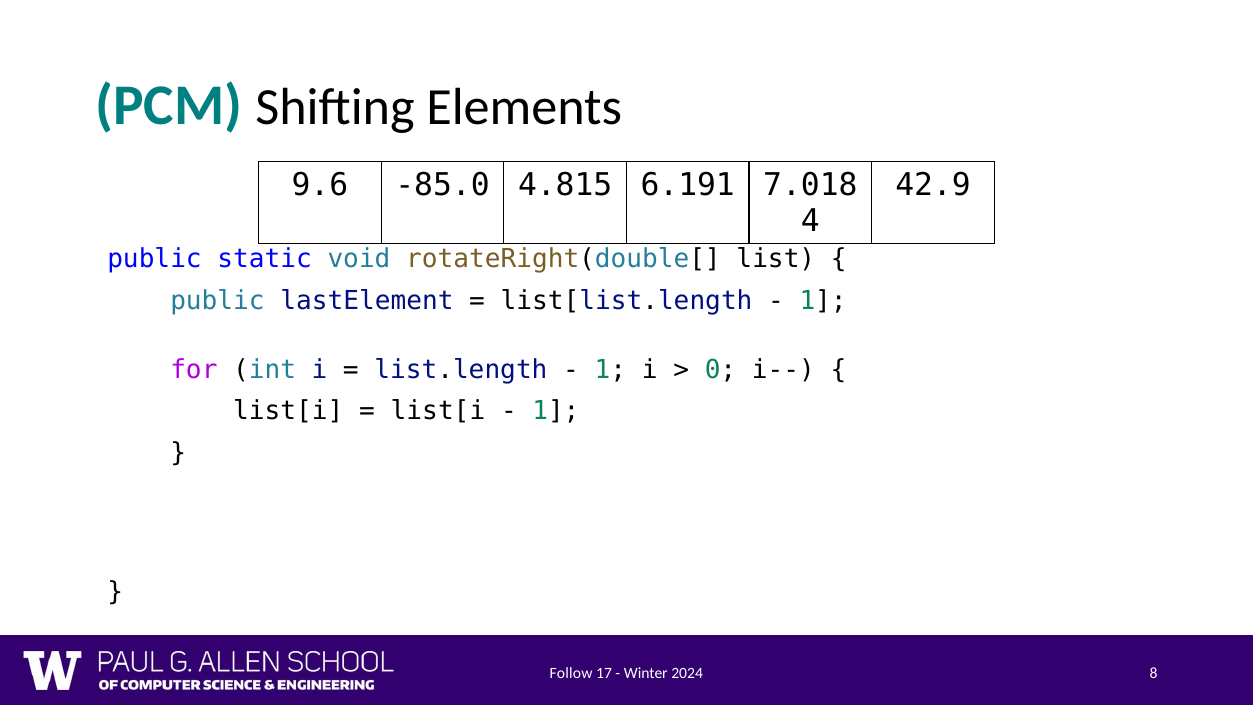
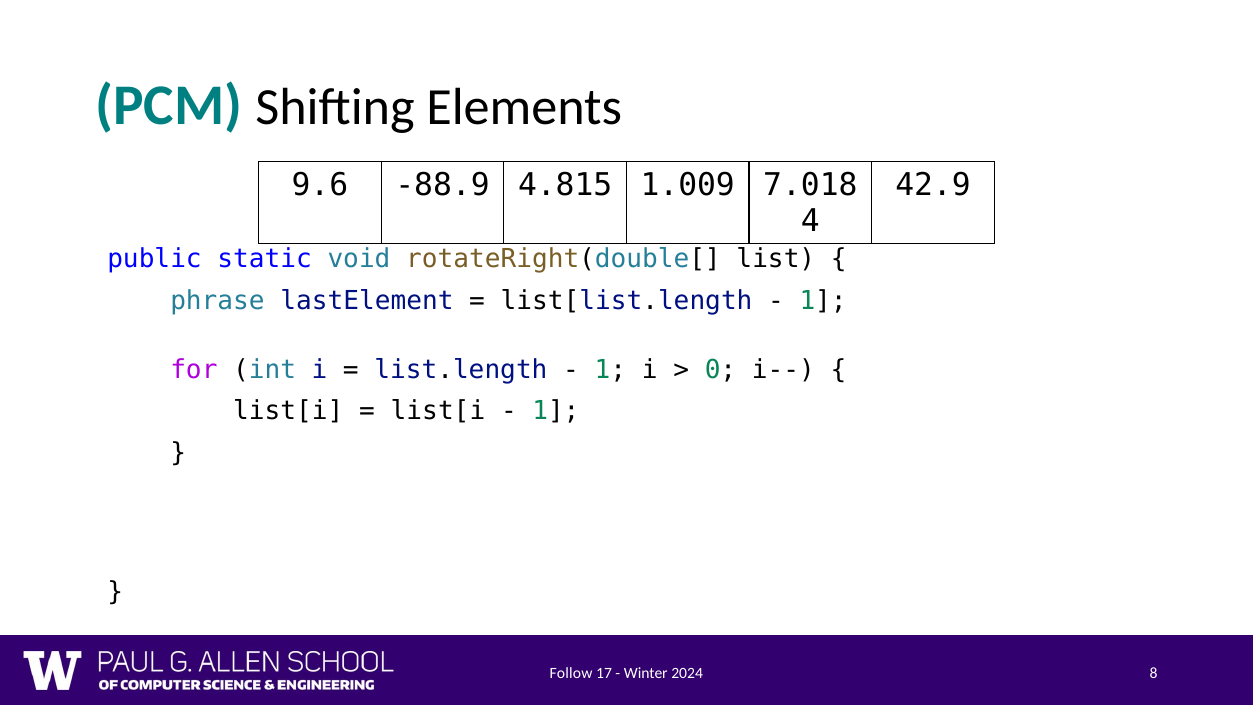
-85.0: -85.0 -> -88.9
6.191: 6.191 -> 1.009
public at (217, 301): public -> phrase
